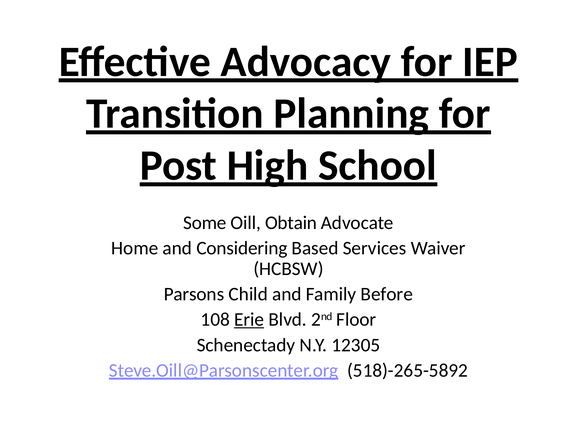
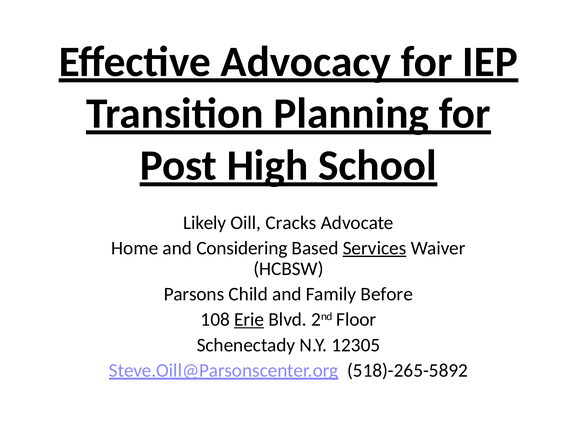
Some: Some -> Likely
Obtain: Obtain -> Cracks
Services underline: none -> present
